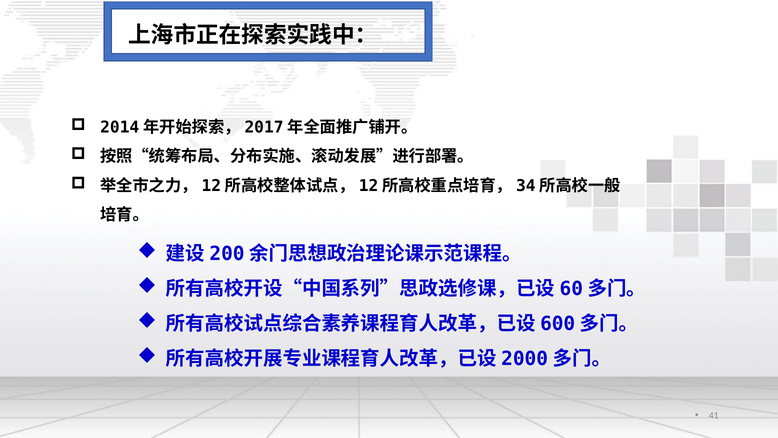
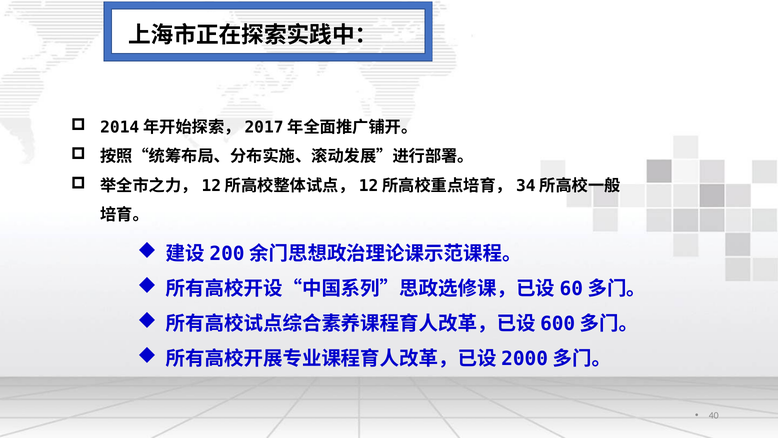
41: 41 -> 40
